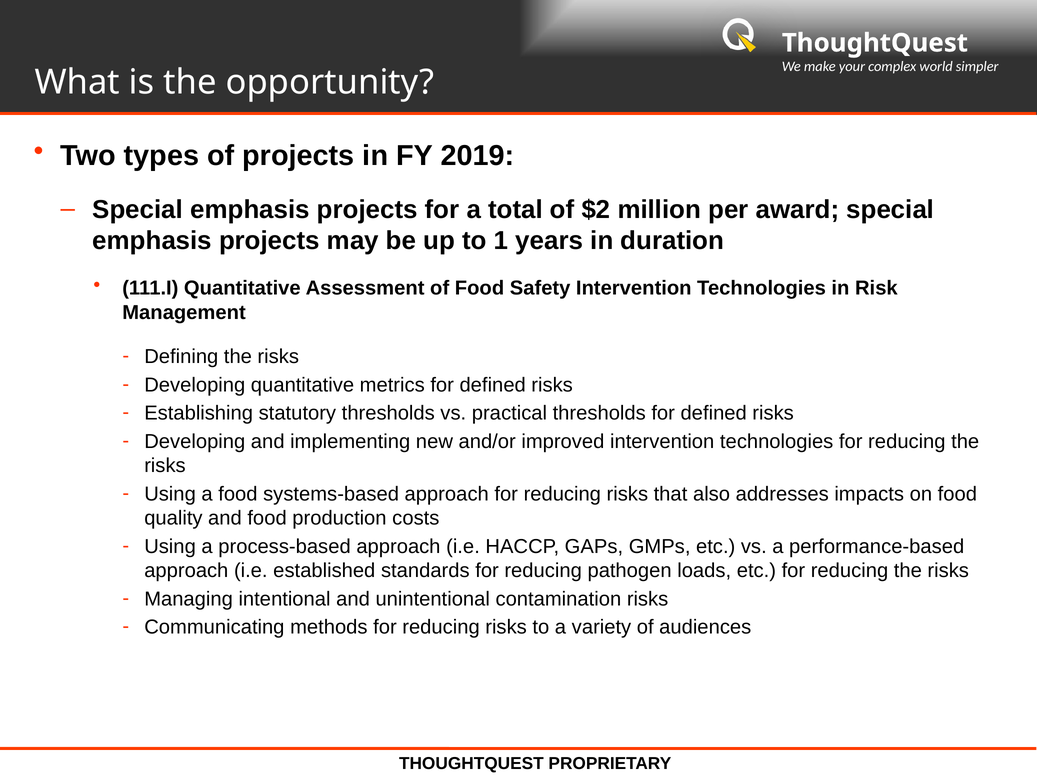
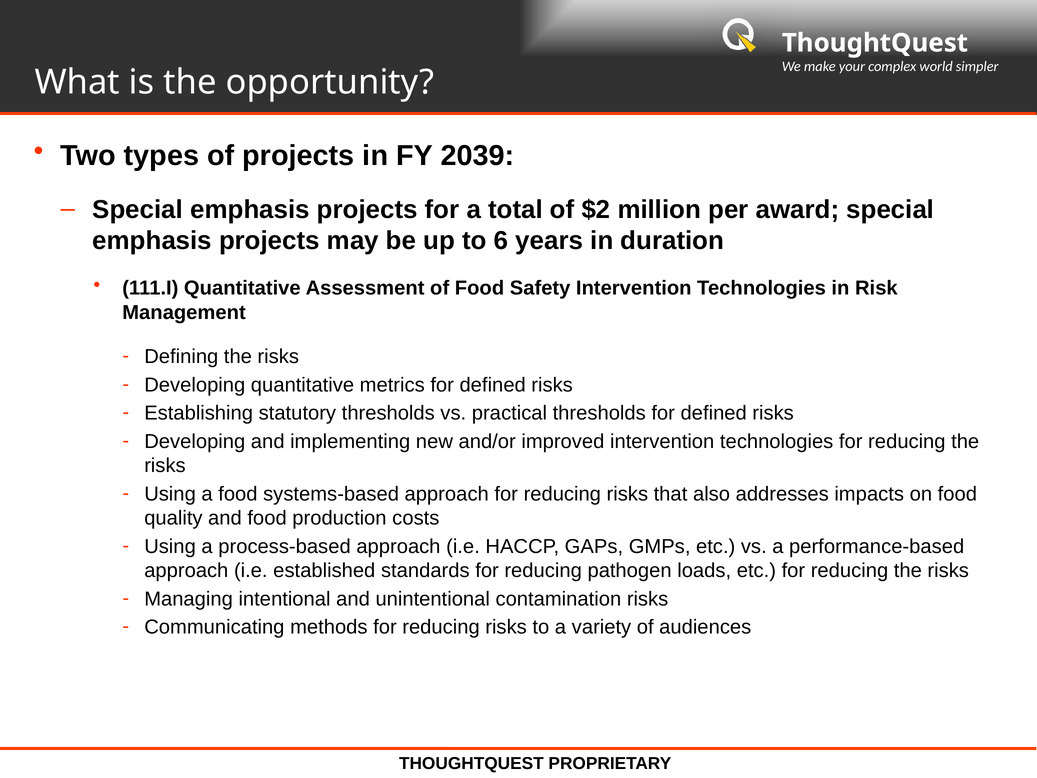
2019: 2019 -> 2039
1: 1 -> 6
